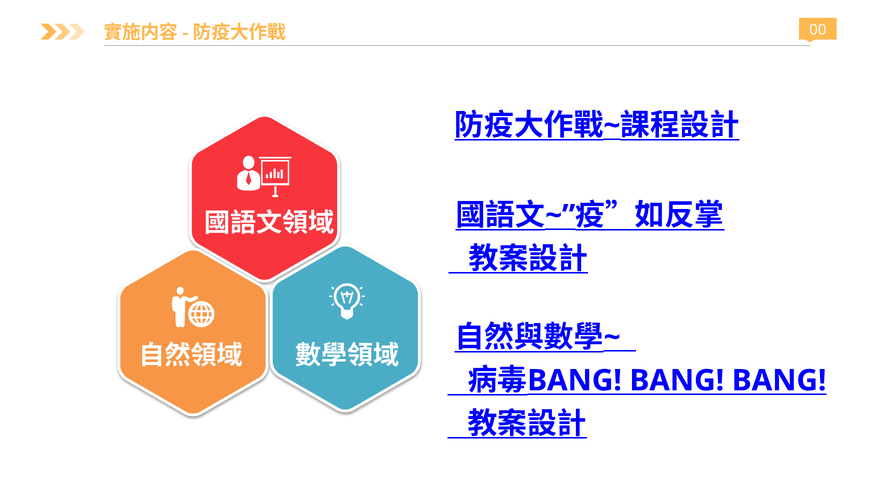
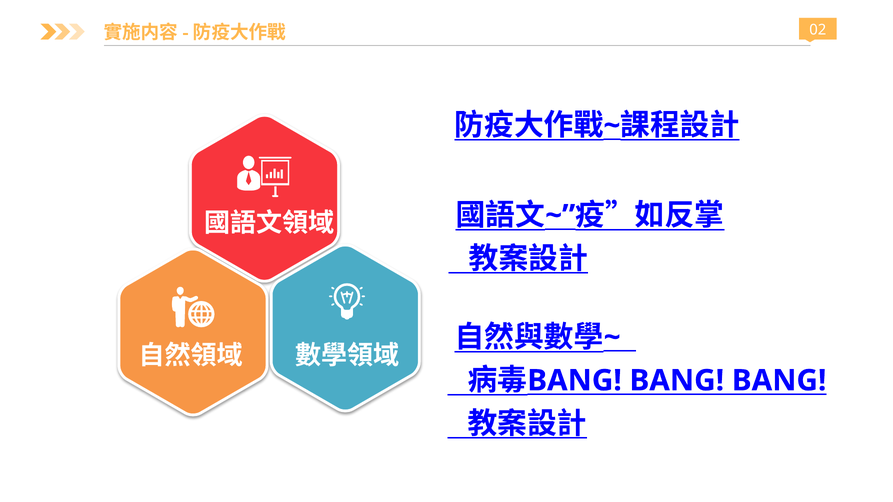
00: 00 -> 02
